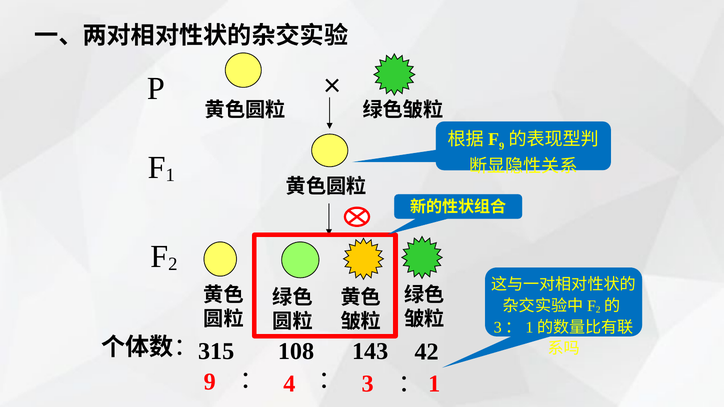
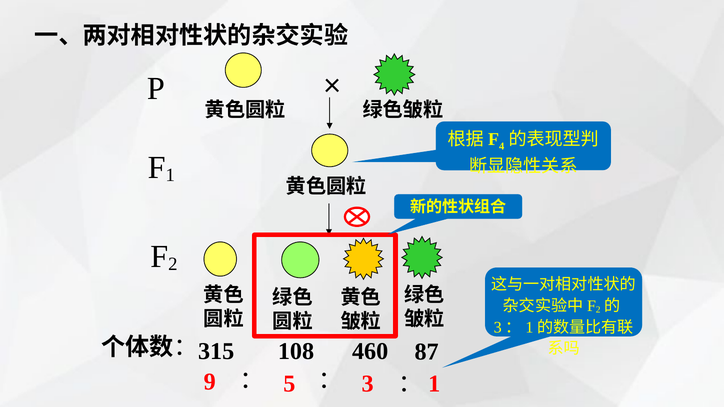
9 at (502, 147): 9 -> 4
143: 143 -> 460
42: 42 -> 87
4: 4 -> 5
